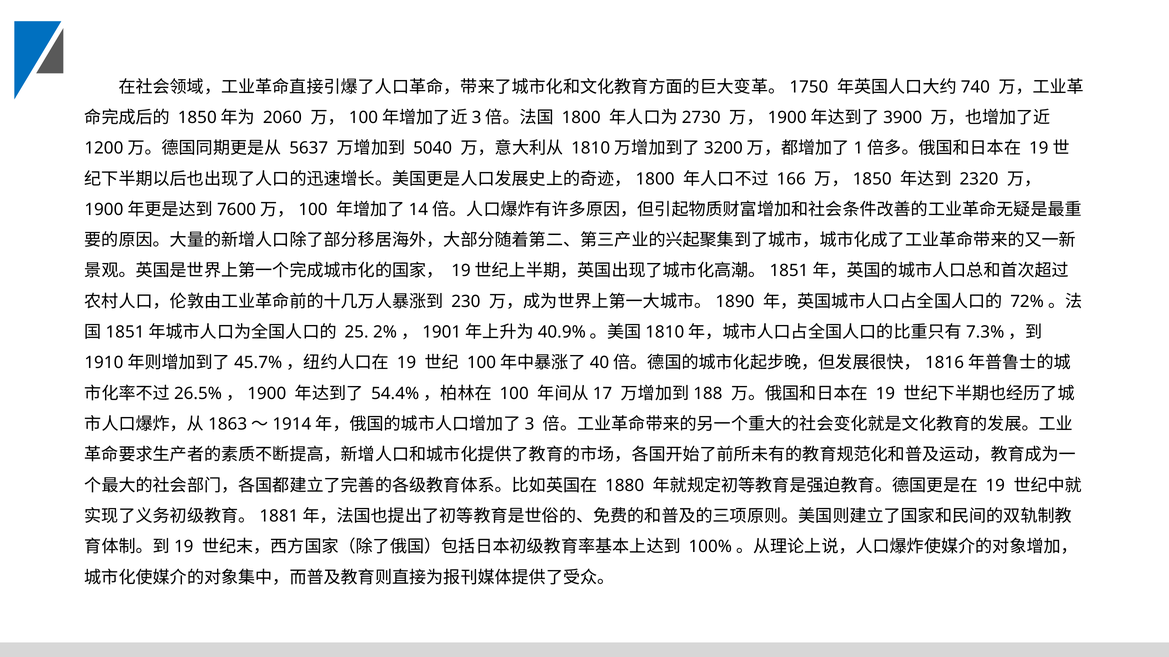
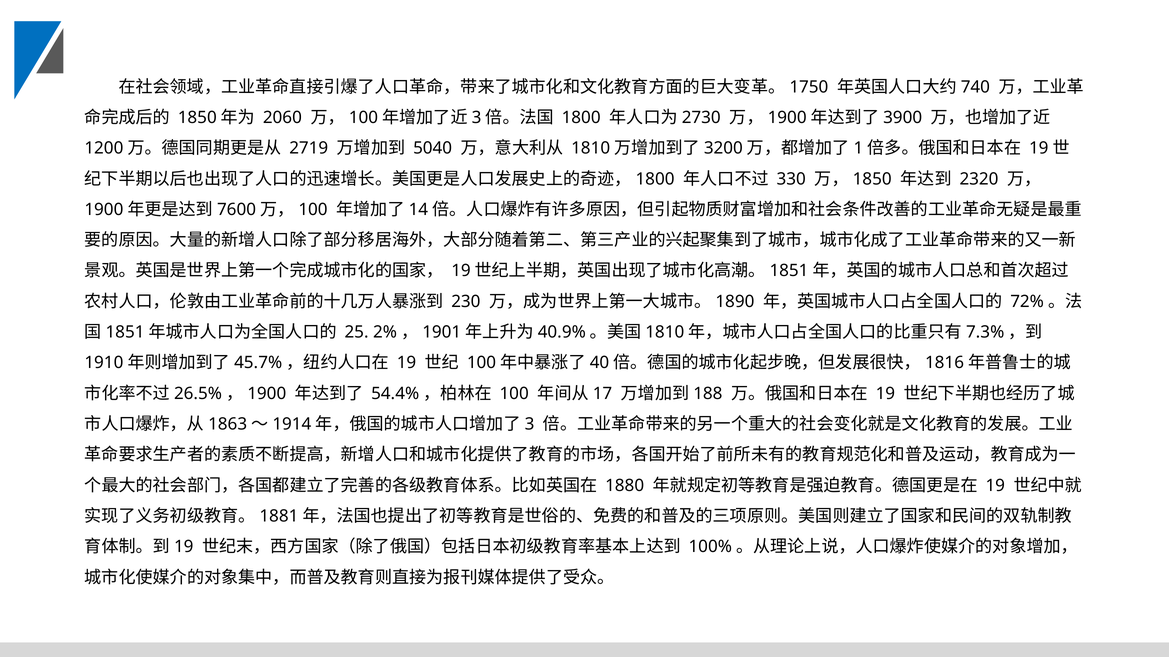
5637: 5637 -> 2719
166: 166 -> 330
